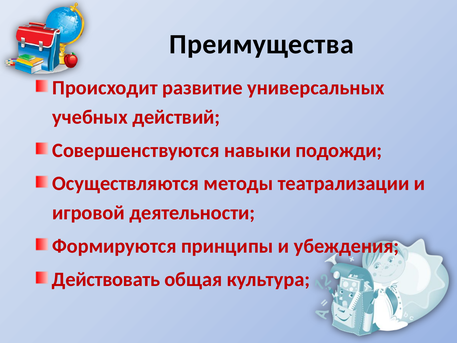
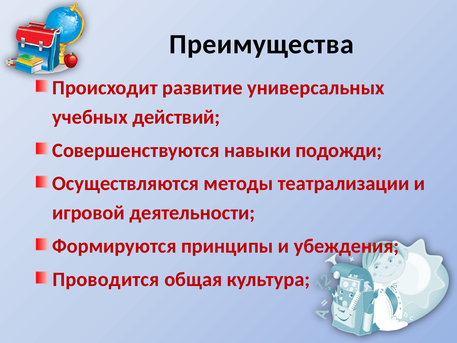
Действовать: Действовать -> Проводится
